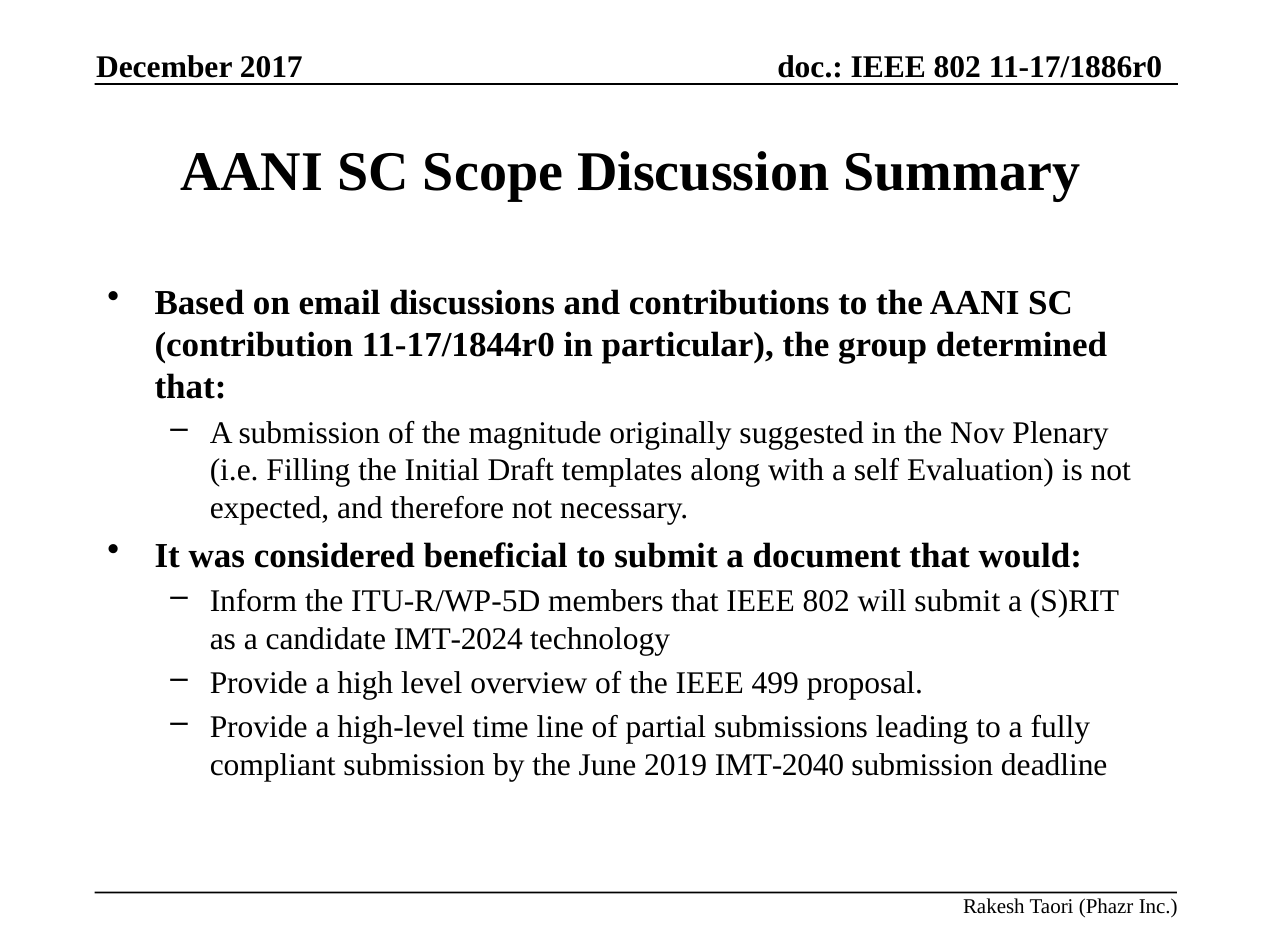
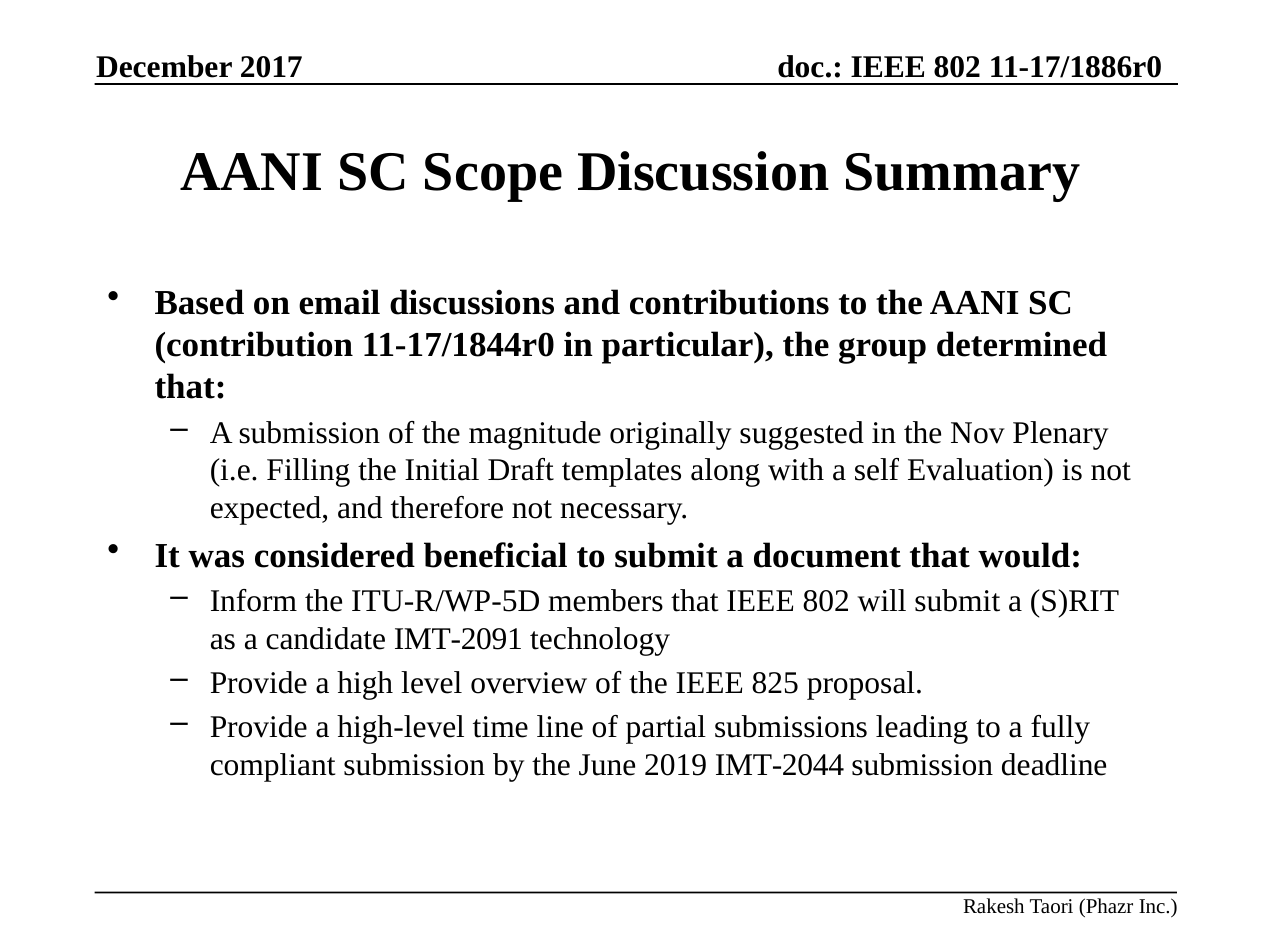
IMT-2024: IMT-2024 -> IMT-2091
499: 499 -> 825
IMT-2040: IMT-2040 -> IMT-2044
